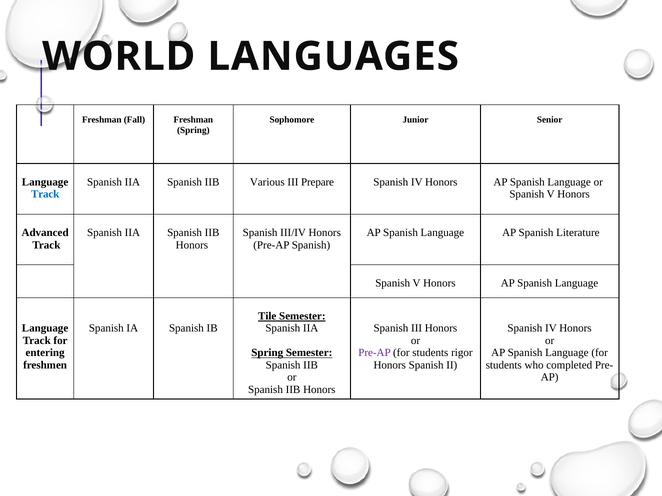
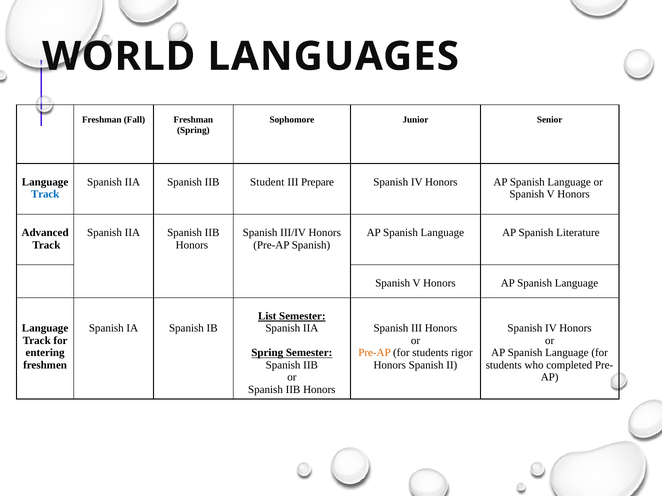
Various: Various -> Student
Tile: Tile -> List
Pre-AP at (374, 353) colour: purple -> orange
